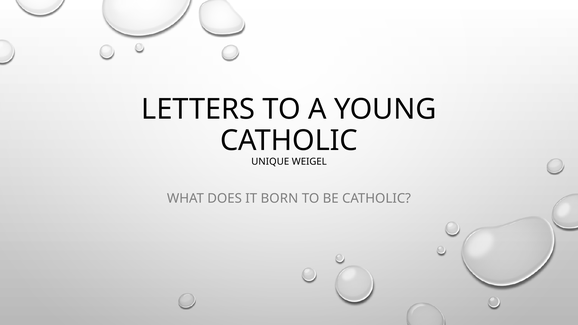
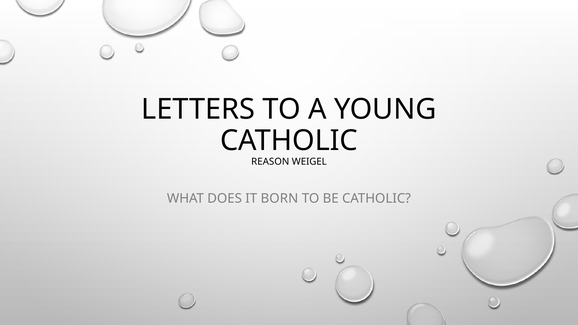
UNIQUE: UNIQUE -> REASON
